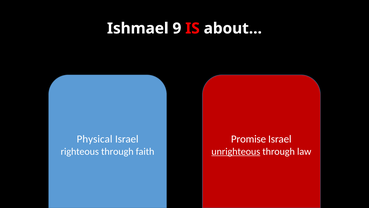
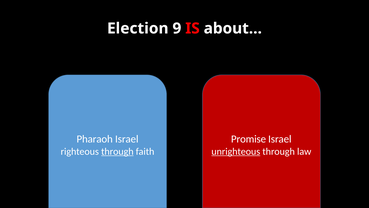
Ishmael: Ishmael -> Election
Physical: Physical -> Pharaoh
through at (117, 151) underline: none -> present
